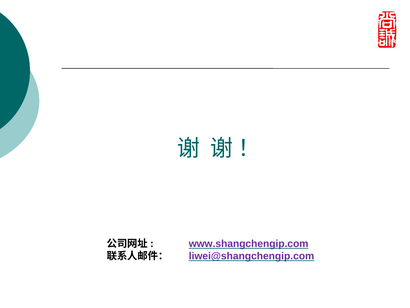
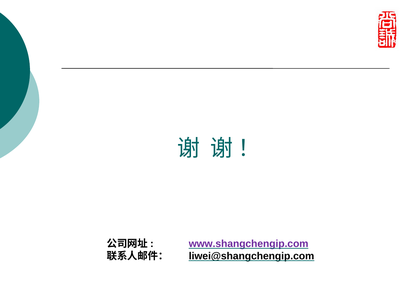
liwei@shangchengip.com colour: purple -> black
